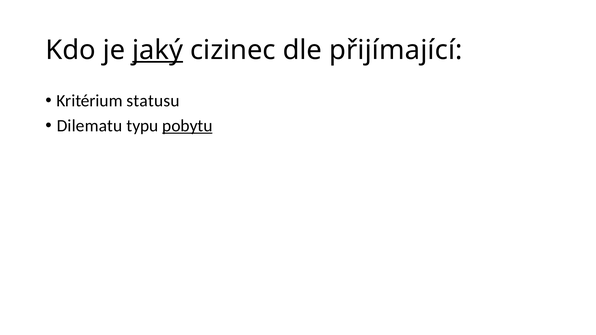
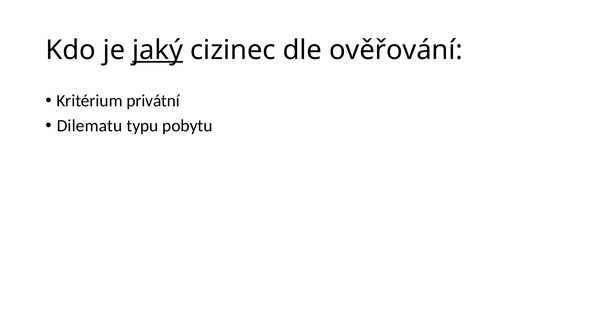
přijímající: přijímající -> ověřování
statusu: statusu -> privátní
pobytu underline: present -> none
